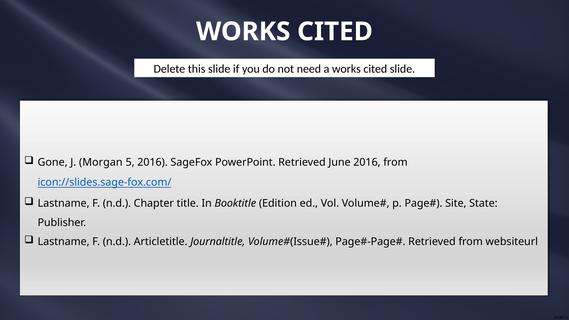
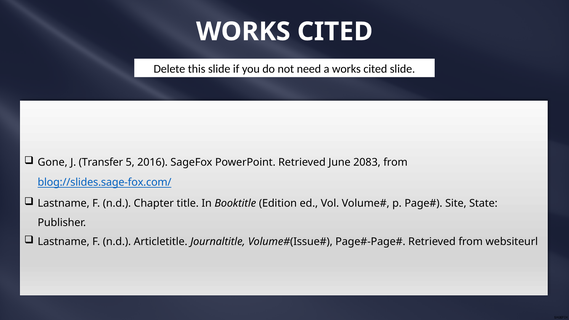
Morgan: Morgan -> Transfer
June 2016: 2016 -> 2083
icon://slides.sage-fox.com/: icon://slides.sage-fox.com/ -> blog://slides.sage-fox.com/
